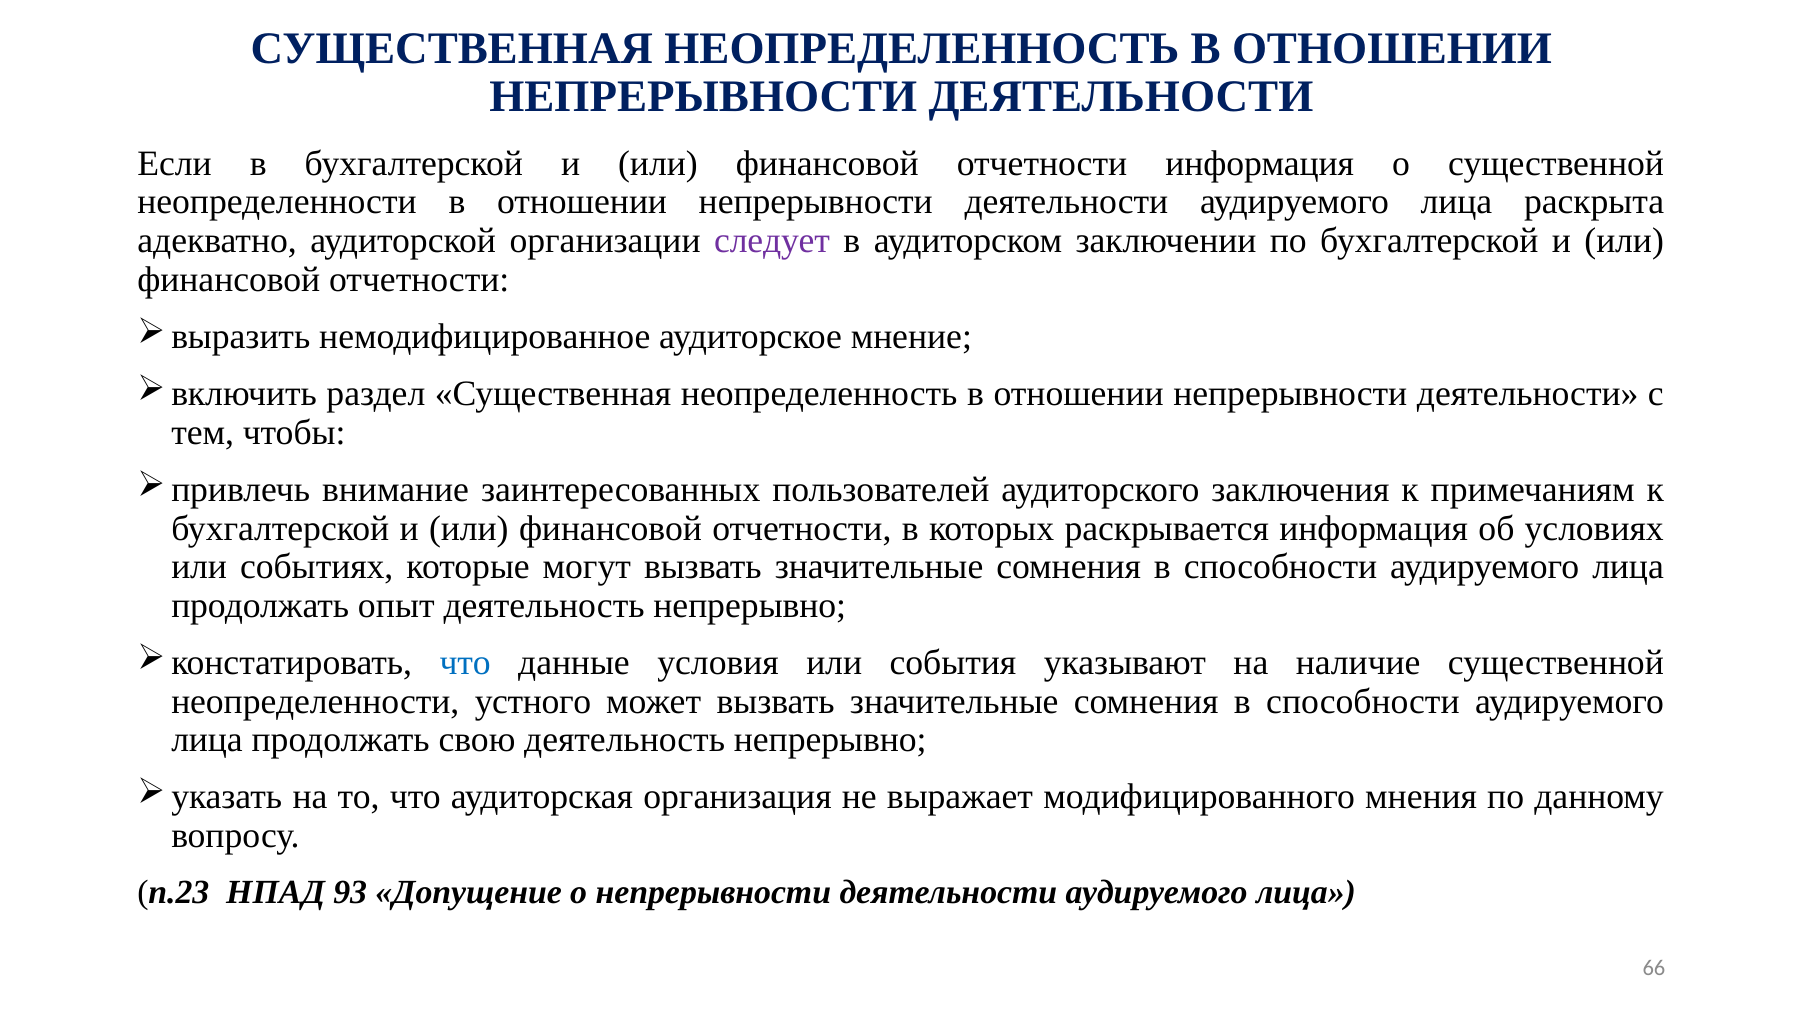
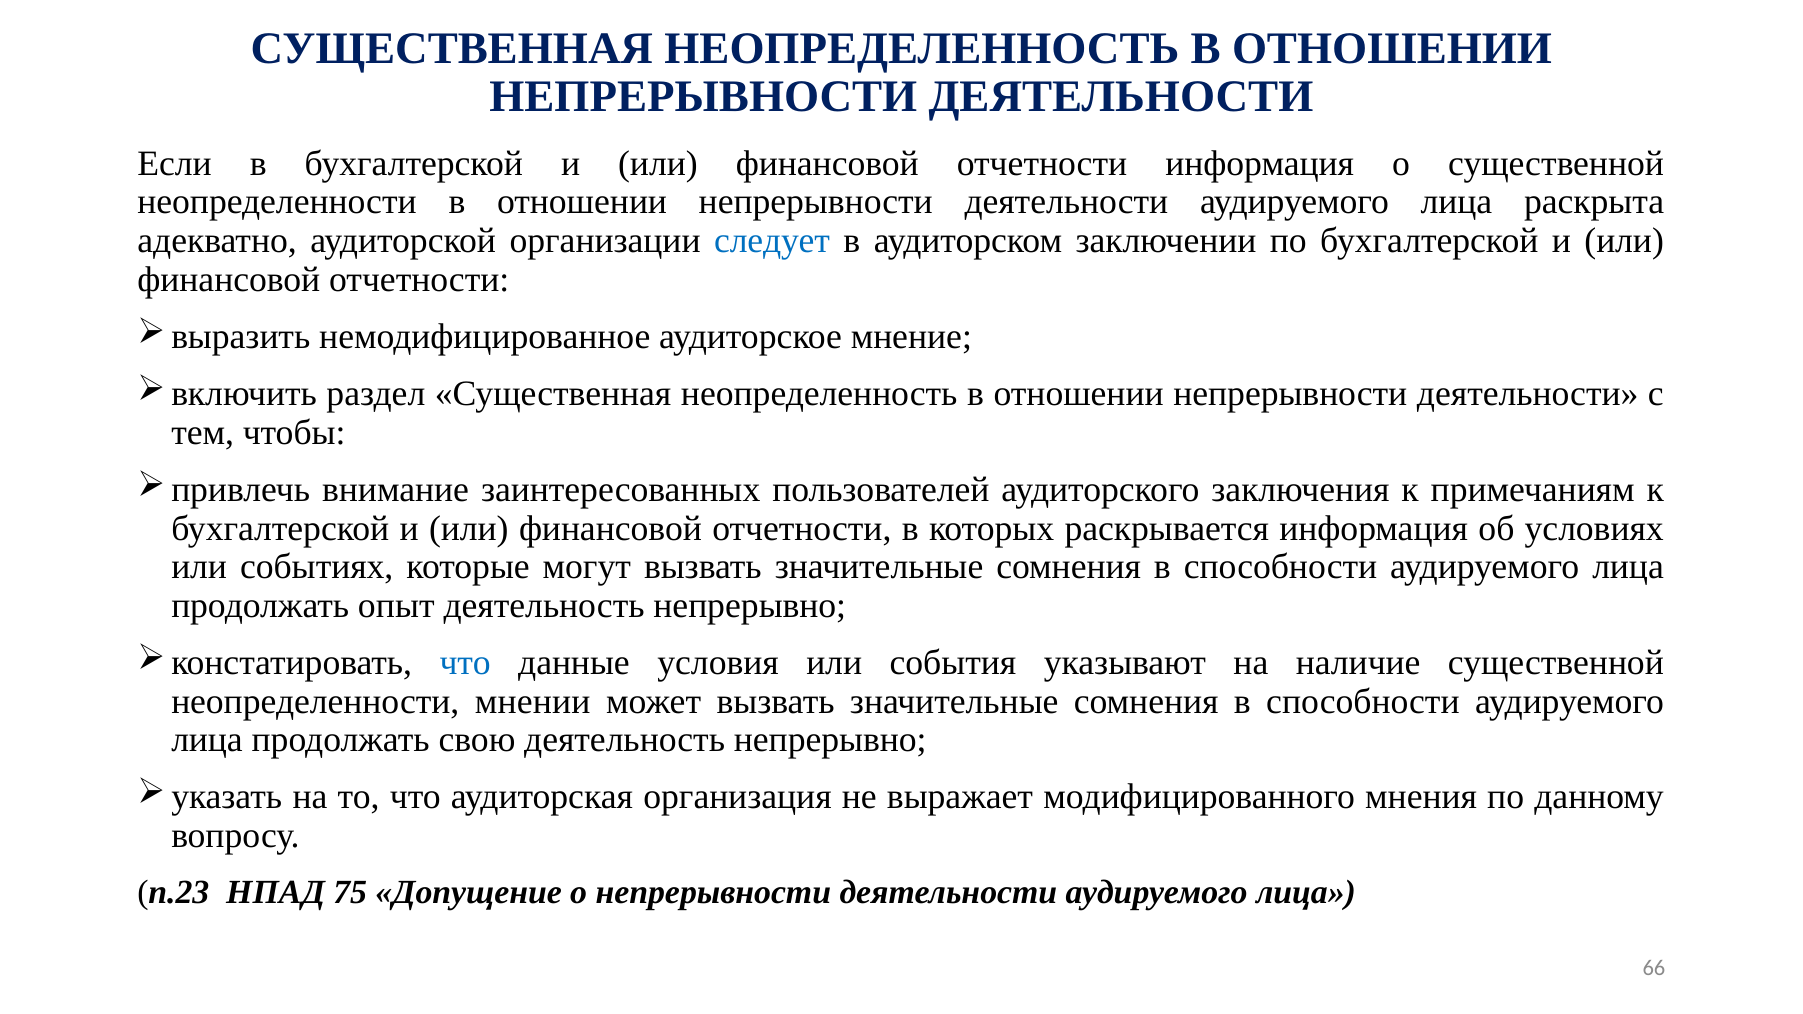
следует colour: purple -> blue
устного: устного -> мнении
93: 93 -> 75
